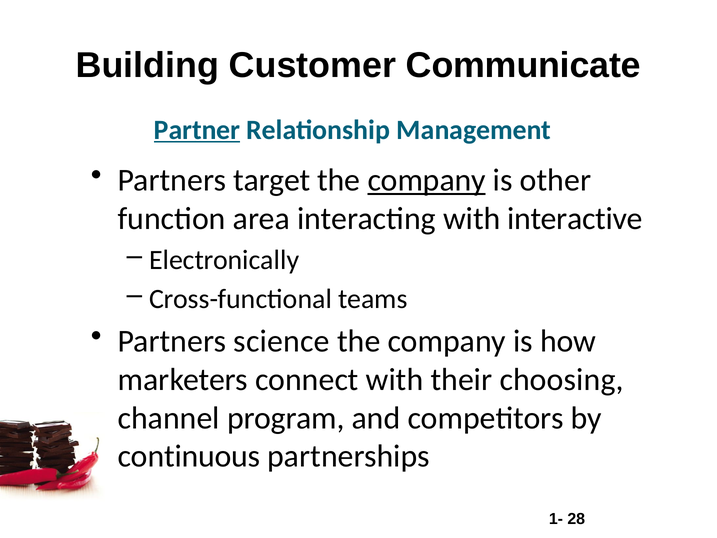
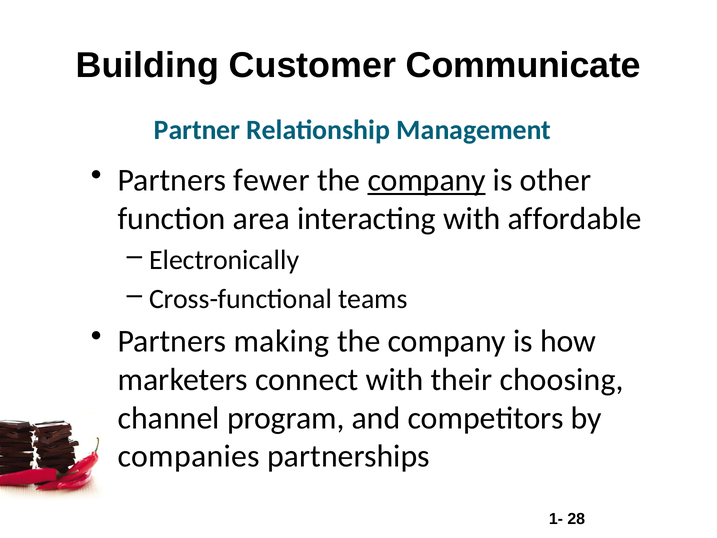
Partner underline: present -> none
target: target -> fewer
interactive: interactive -> affordable
science: science -> making
continuous: continuous -> companies
